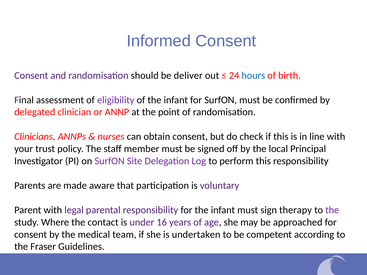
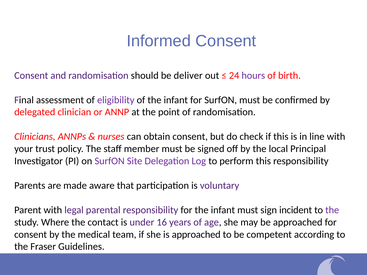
hours colour: blue -> purple
therapy: therapy -> incident
is undertaken: undertaken -> approached
